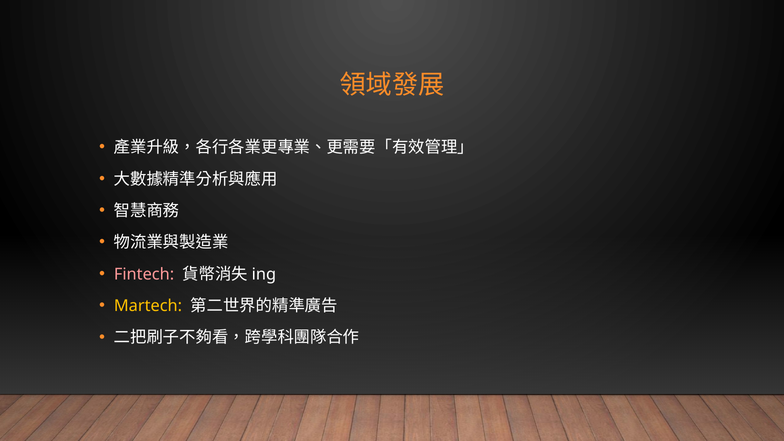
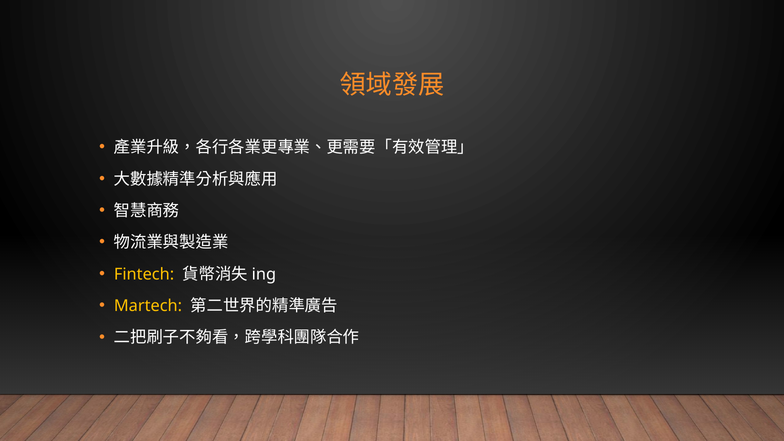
Fintech colour: pink -> yellow
